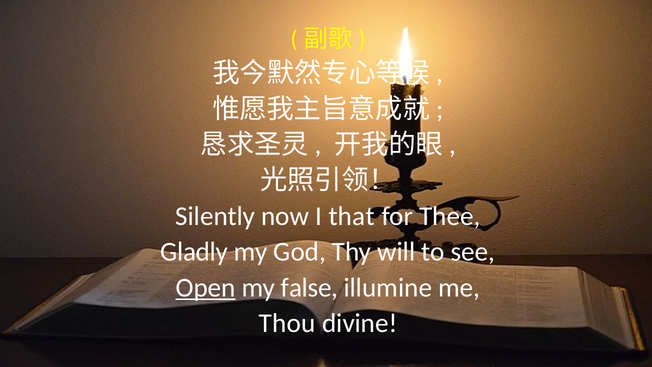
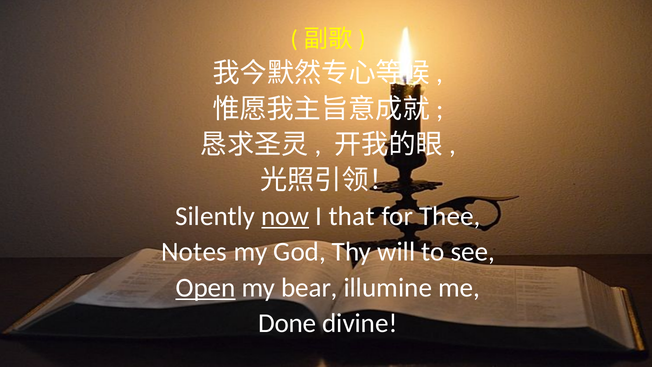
now underline: none -> present
Gladly: Gladly -> Notes
false: false -> bear
Thou: Thou -> Done
